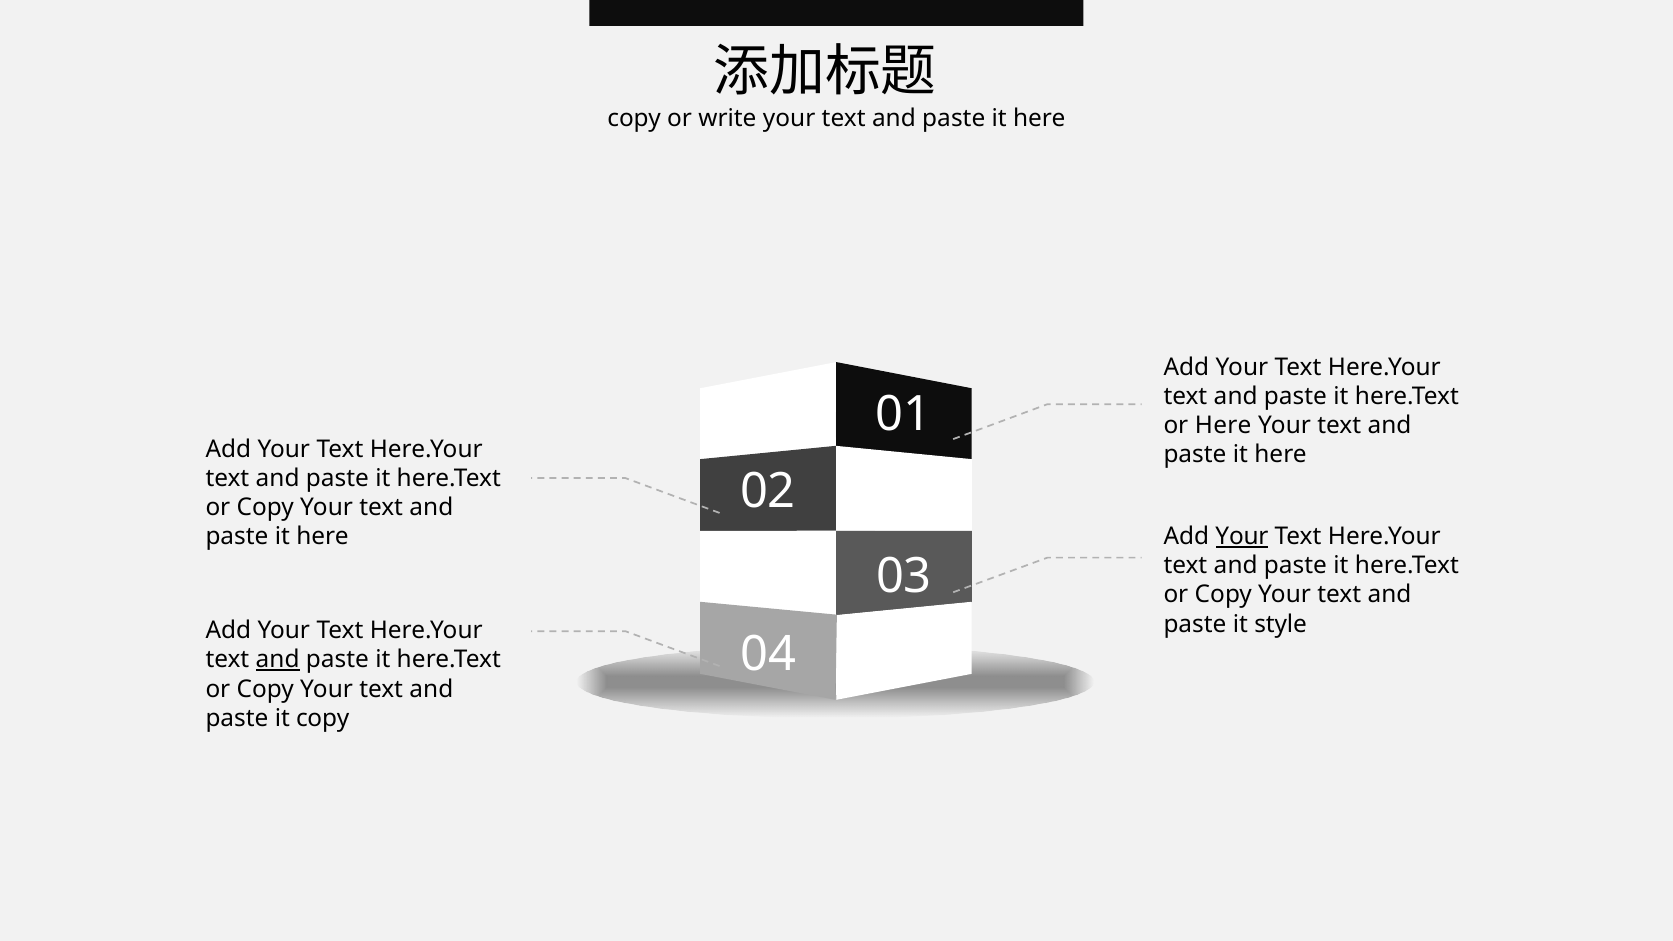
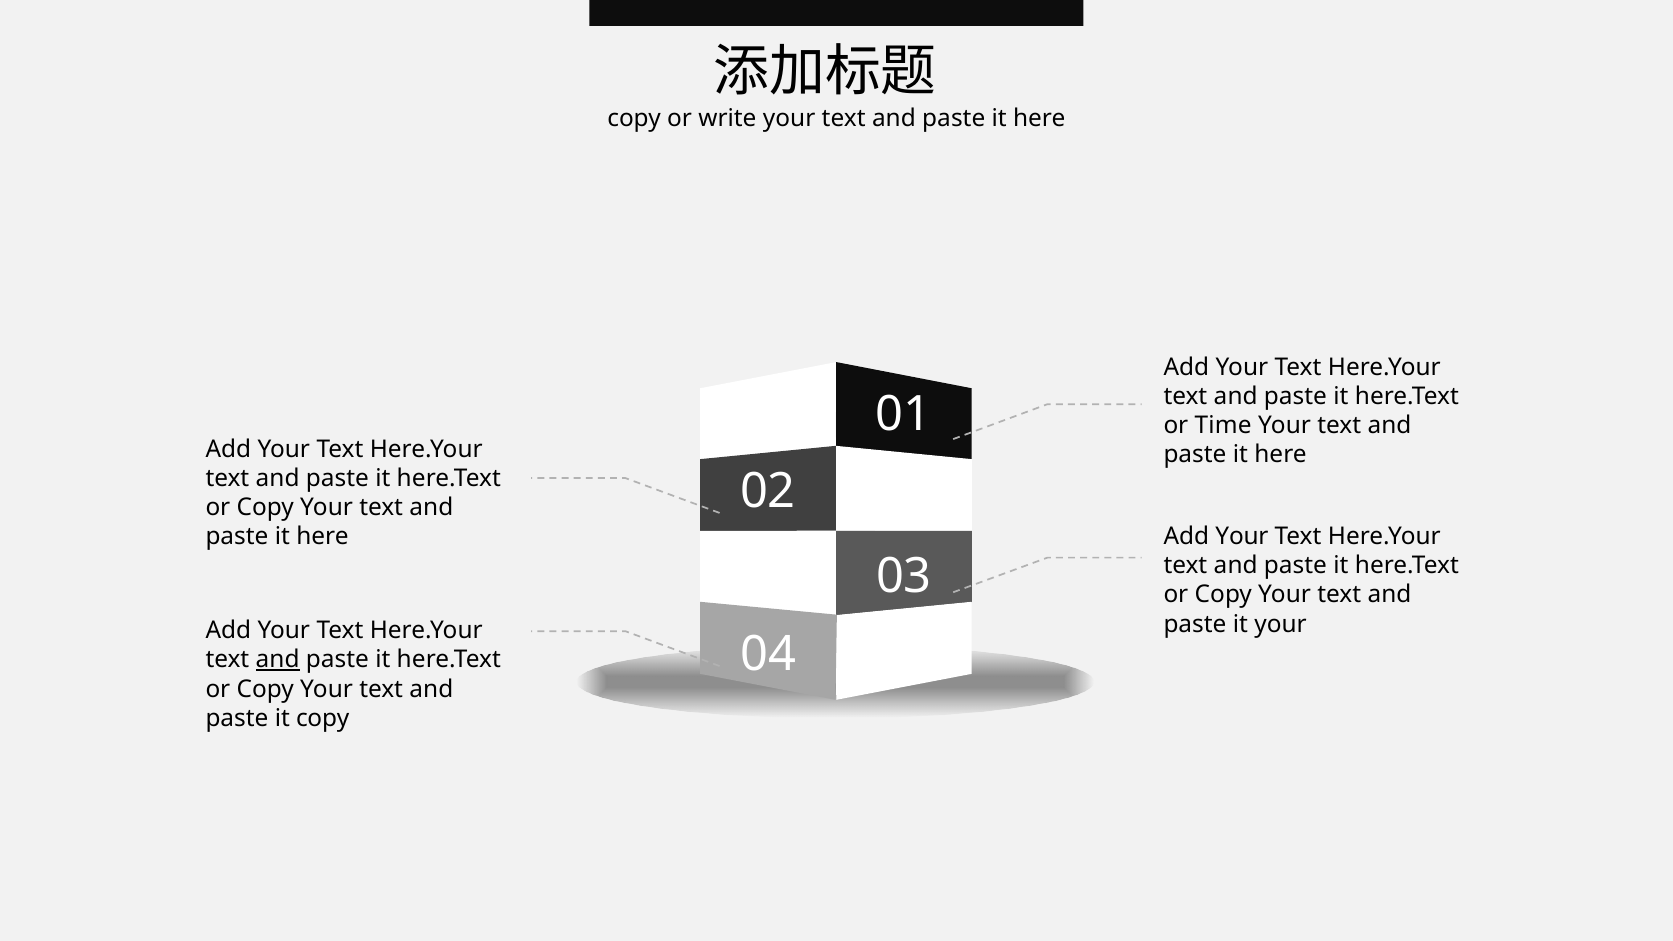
or Here: Here -> Time
Your at (1242, 536) underline: present -> none
it style: style -> your
